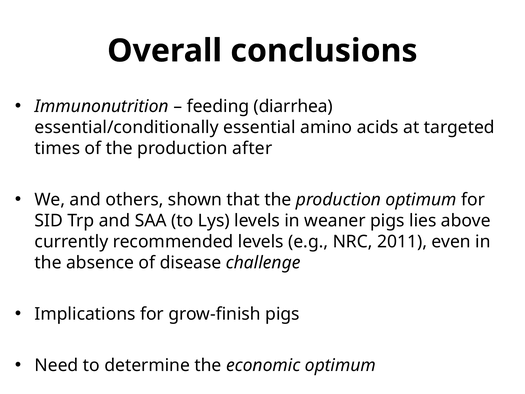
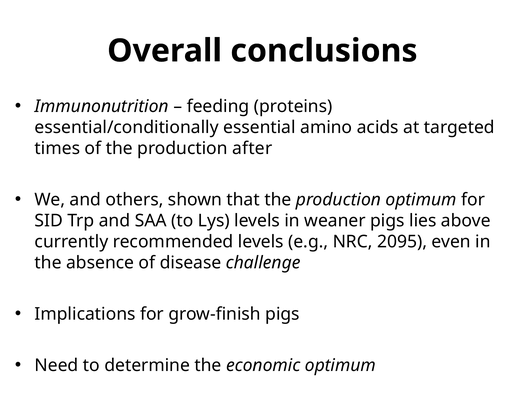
diarrhea: diarrhea -> proteins
2011: 2011 -> 2095
